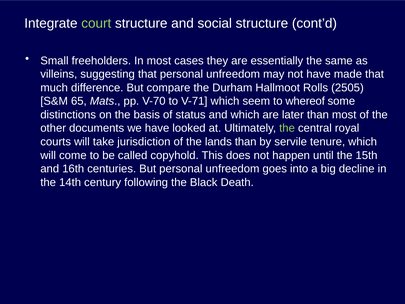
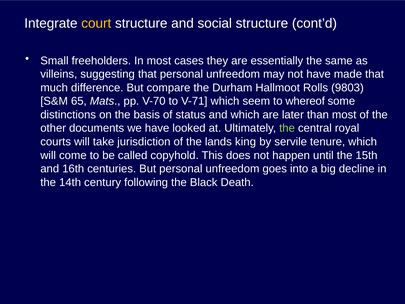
court colour: light green -> yellow
2505: 2505 -> 9803
lands than: than -> king
